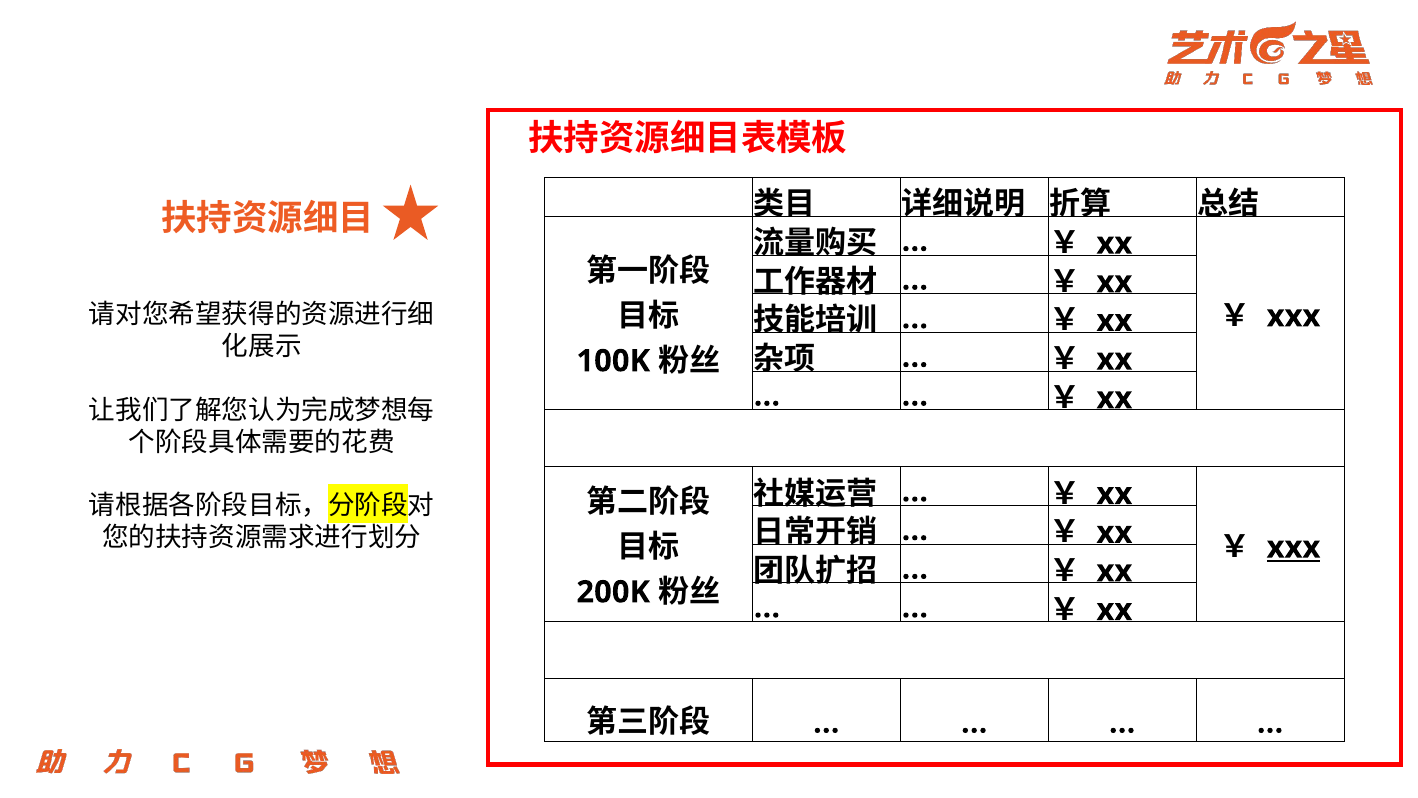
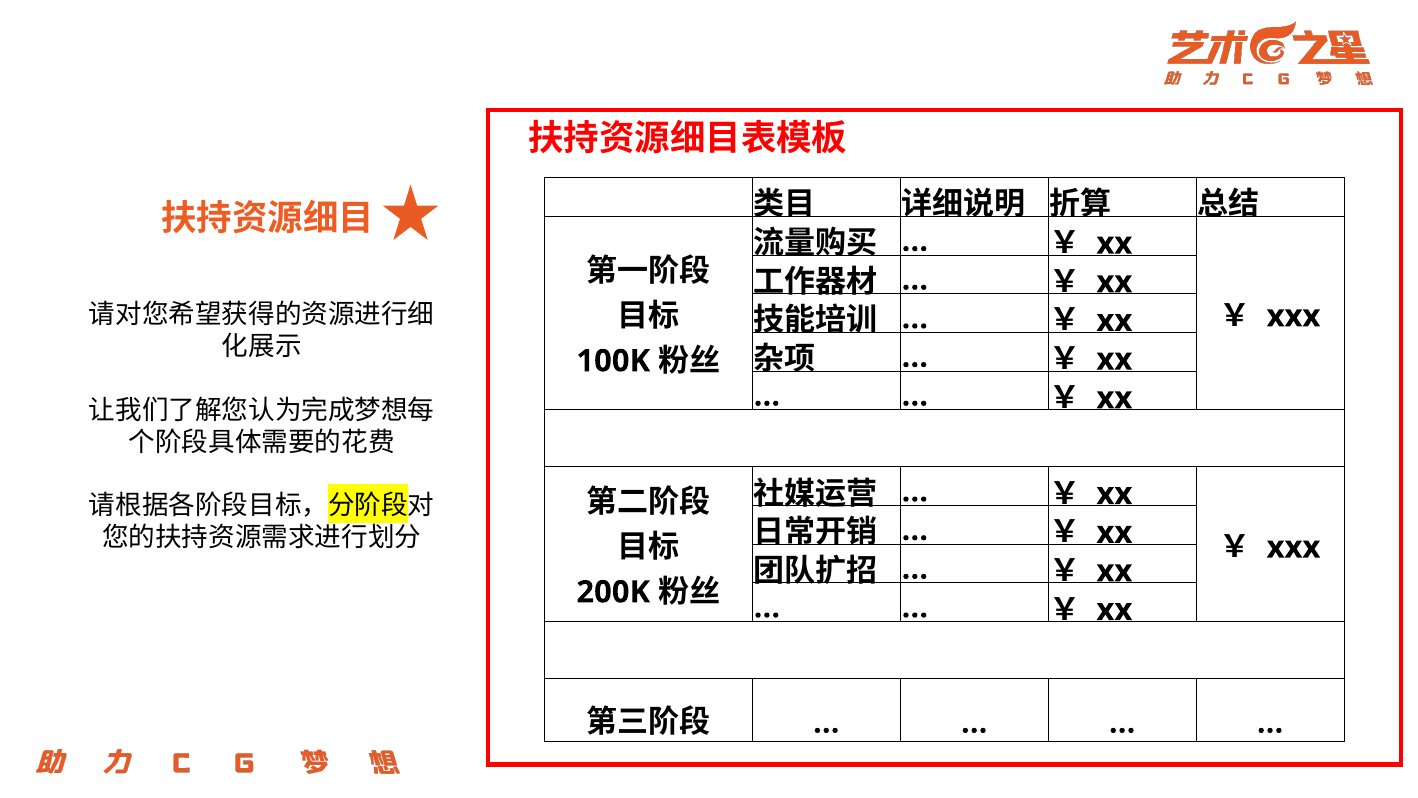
xxx at (1294, 547) underline: present -> none
